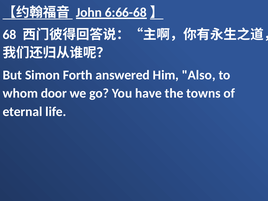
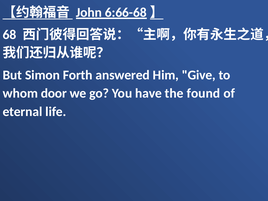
Also: Also -> Give
towns: towns -> found
